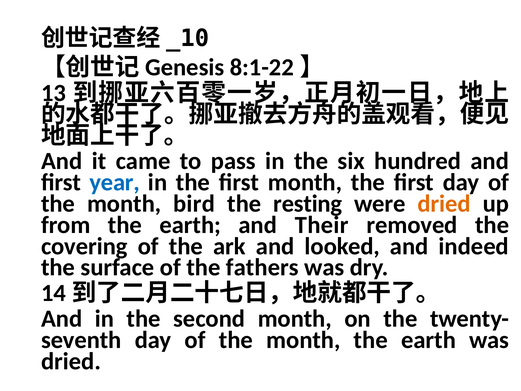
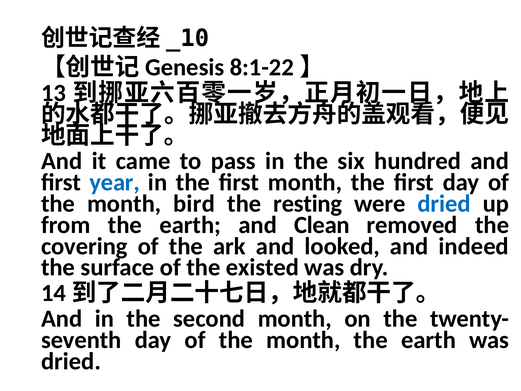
dried at (444, 204) colour: orange -> blue
Their: Their -> Clean
fathers: fathers -> existed
